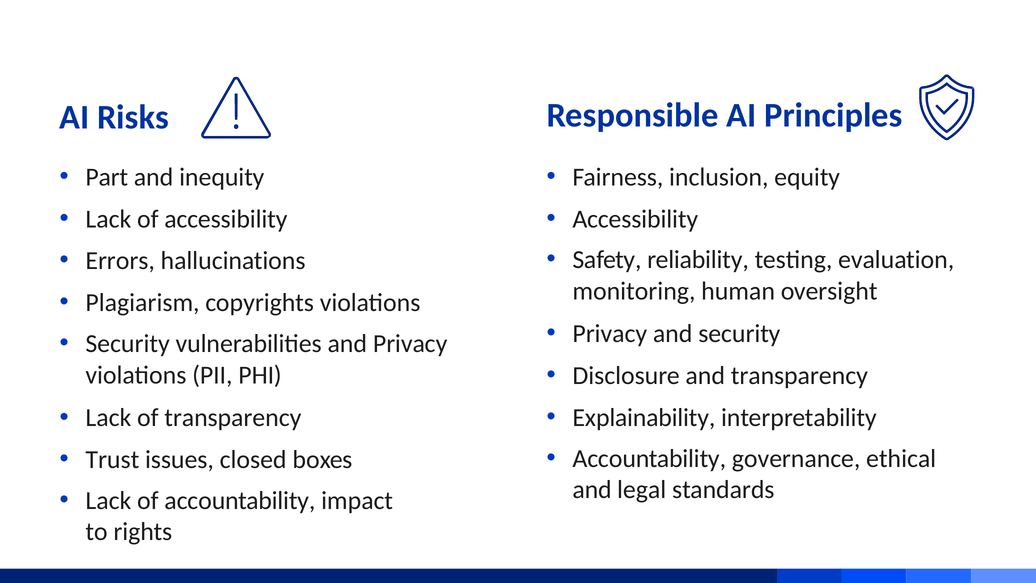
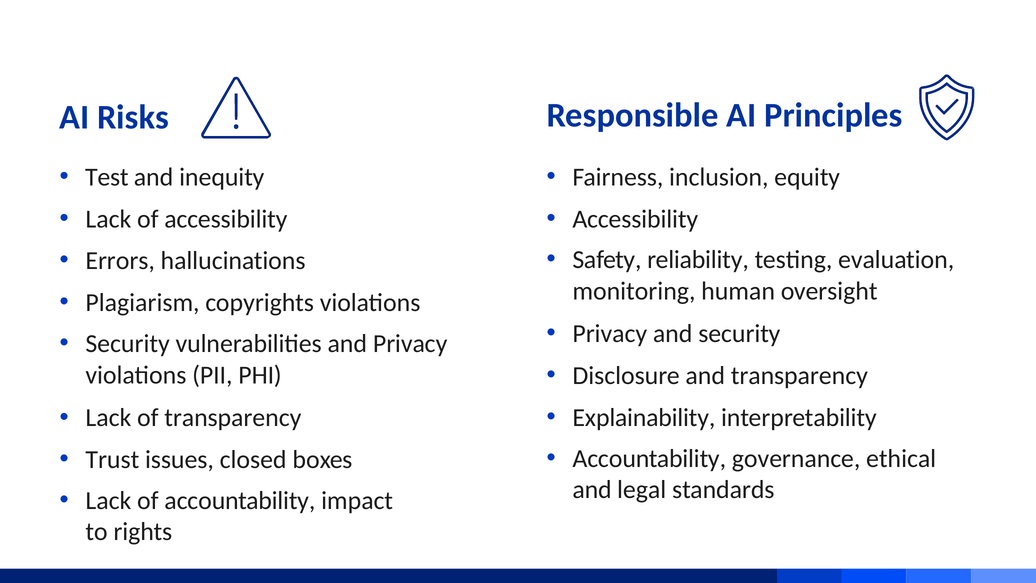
Part: Part -> Test
